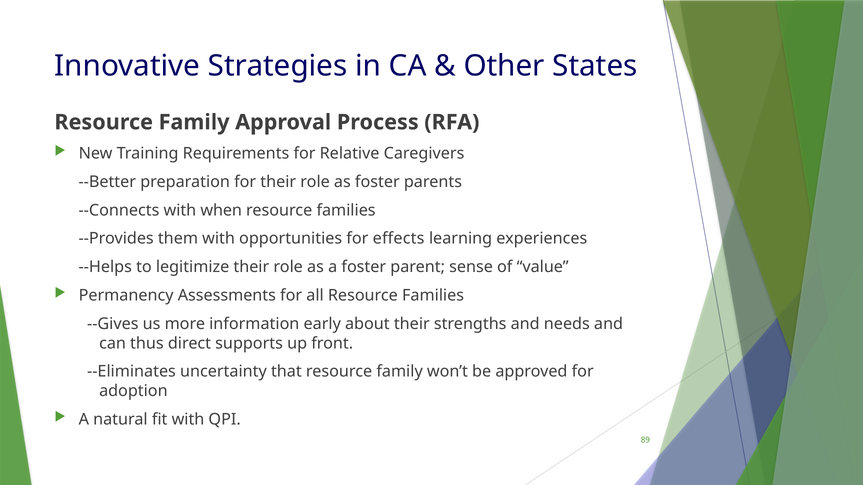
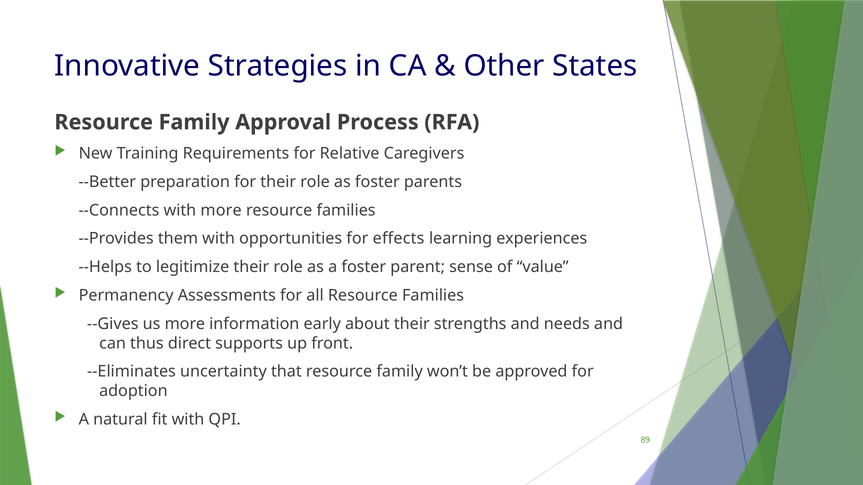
with when: when -> more
